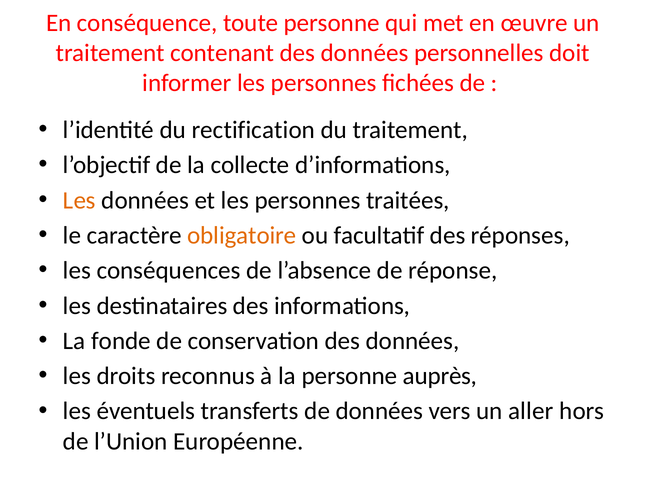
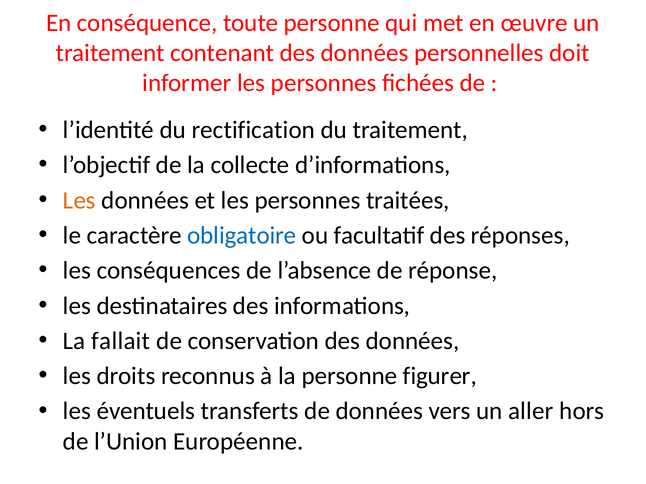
obligatoire colour: orange -> blue
fonde: fonde -> fallait
auprès: auprès -> figurer
